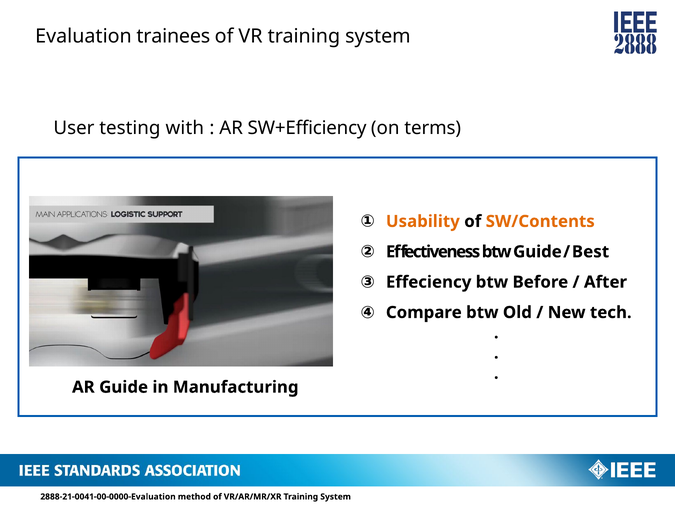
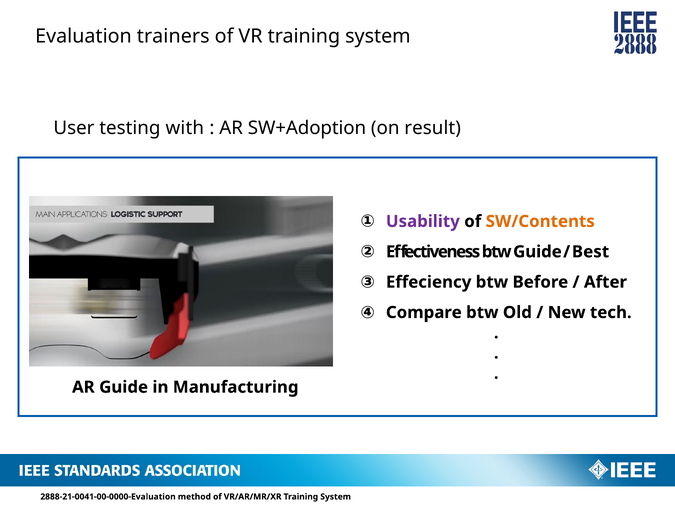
trainees: trainees -> trainers
SW+Efficiency: SW+Efficiency -> SW+Adoption
terms: terms -> result
Usability colour: orange -> purple
